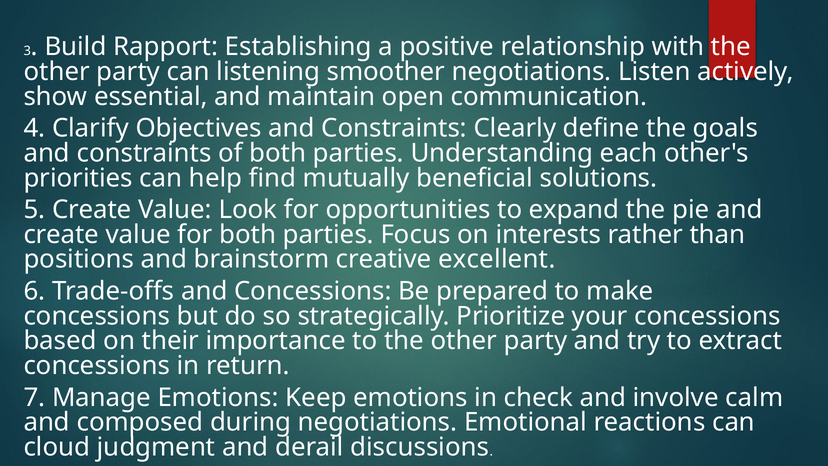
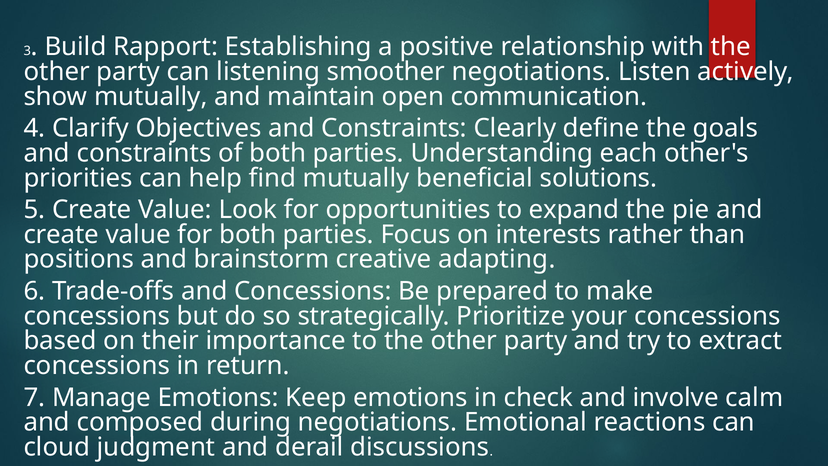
show essential: essential -> mutually
excellent: excellent -> adapting
